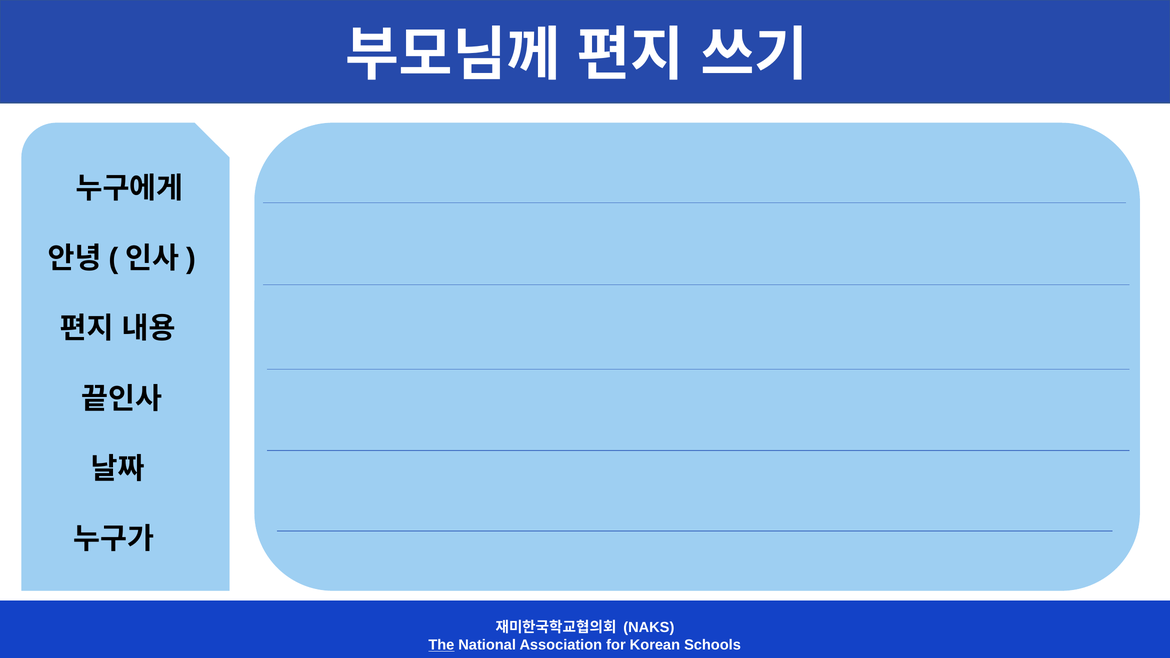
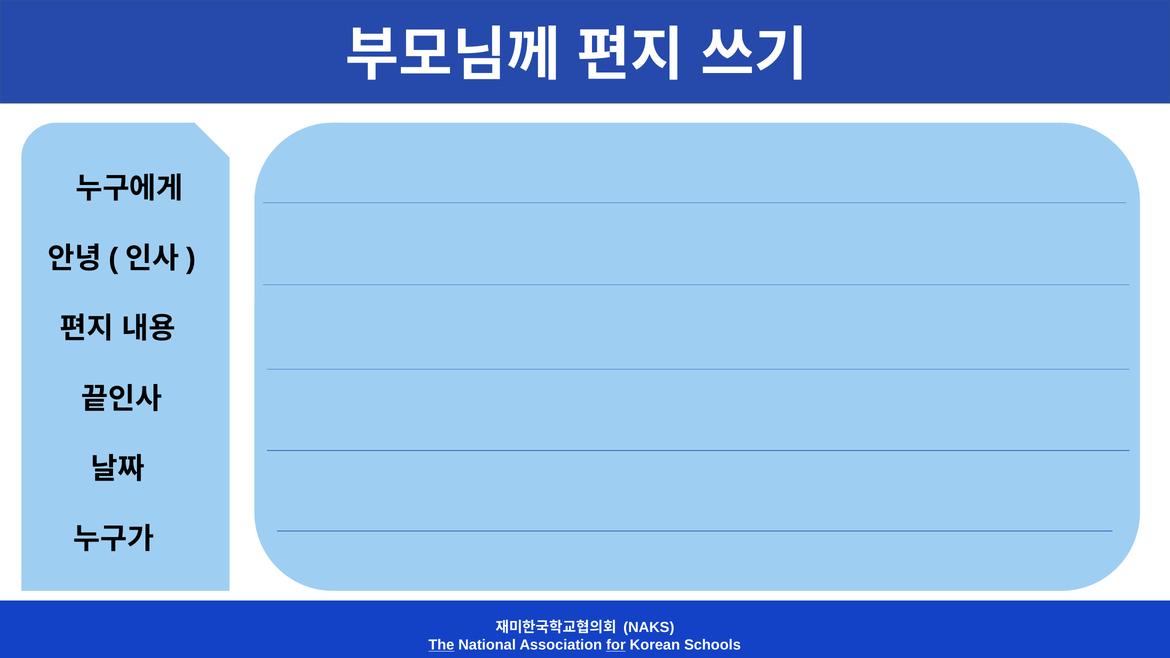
for underline: none -> present
